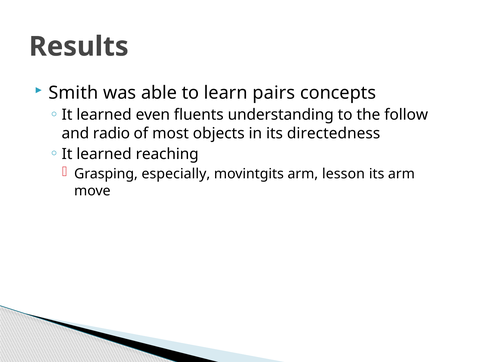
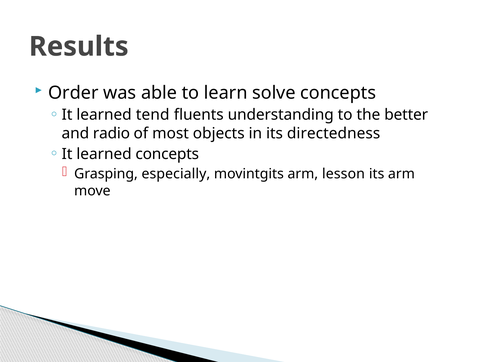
Smith: Smith -> Order
pairs: pairs -> solve
even: even -> tend
follow: follow -> better
learned reaching: reaching -> concepts
